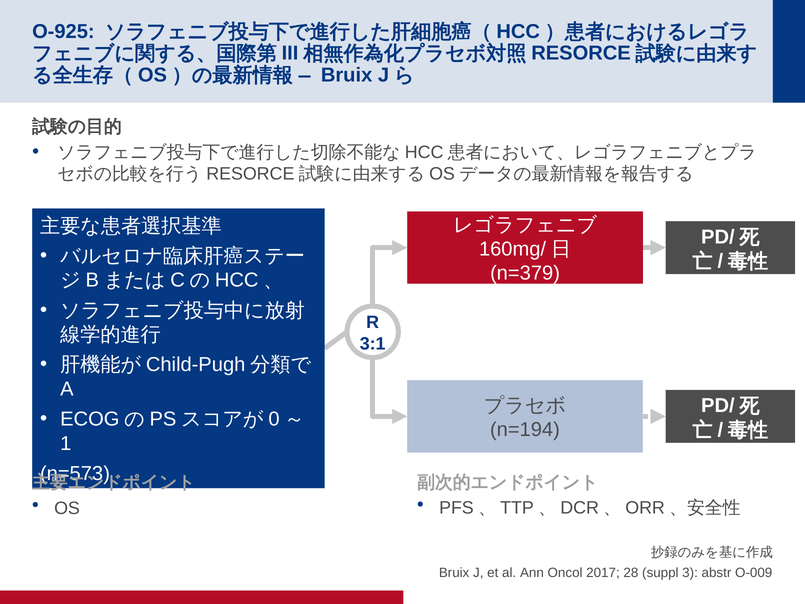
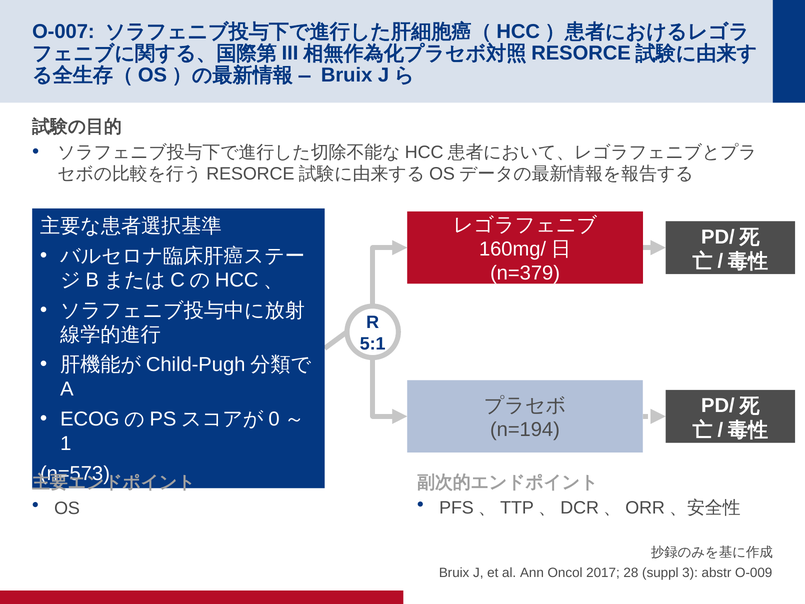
O-925: O-925 -> O-007
3:1: 3:1 -> 5:1
